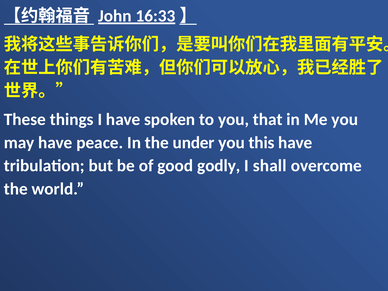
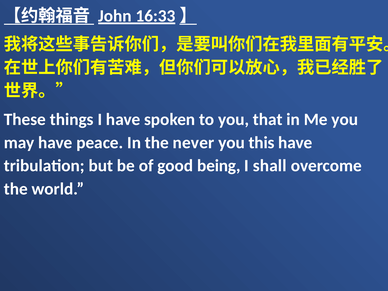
under: under -> never
godly: godly -> being
